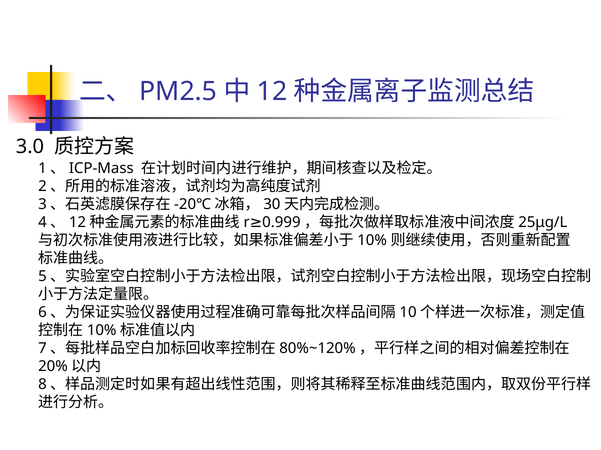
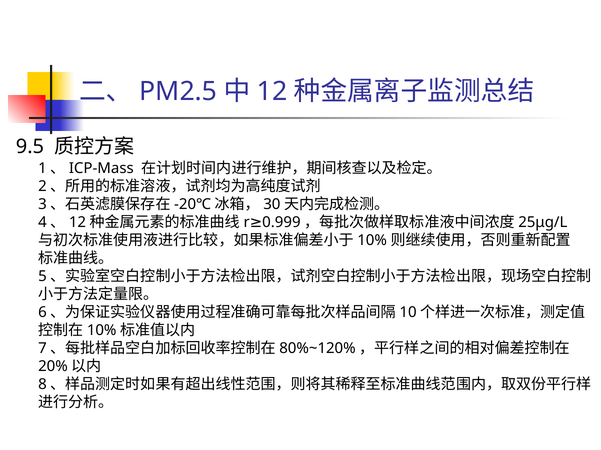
3.0: 3.0 -> 9.5
